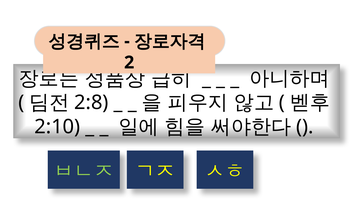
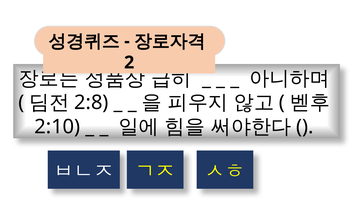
ㅂㄴㅈ colour: light green -> white
